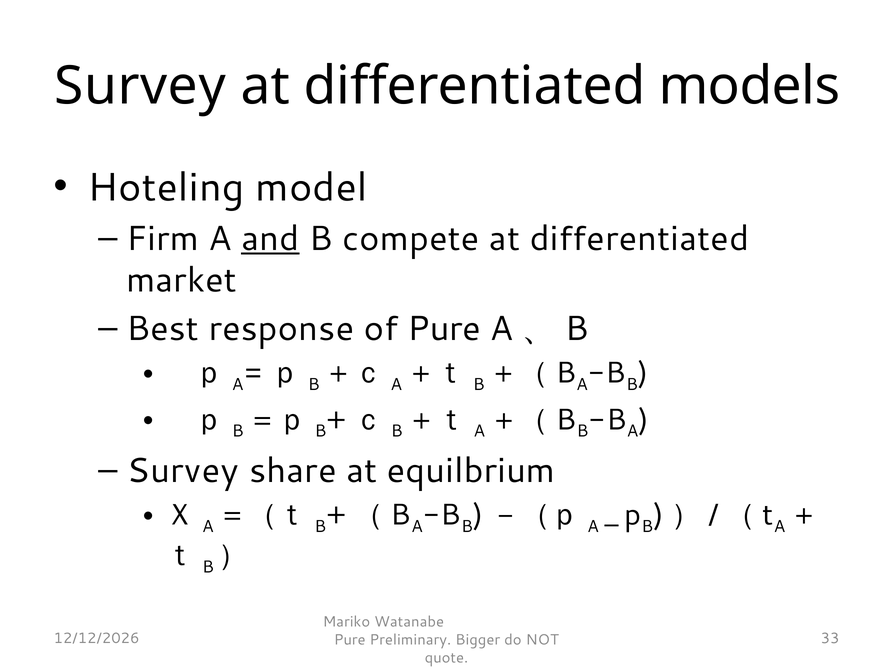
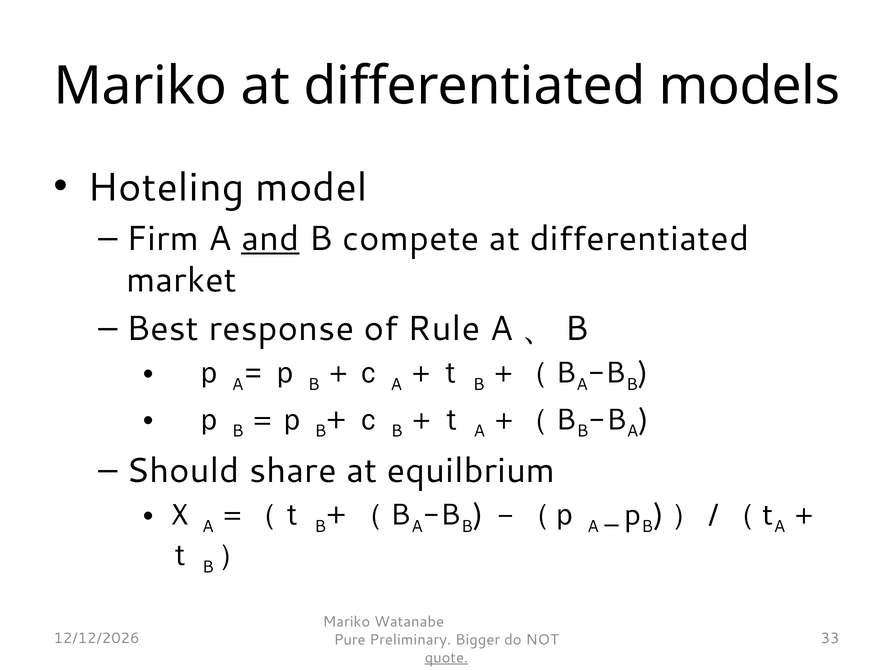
Survey at (140, 86): Survey -> Mariko
of Pure: Pure -> Rule
Survey at (183, 470): Survey -> Should
quote underline: none -> present
